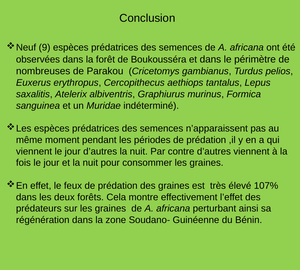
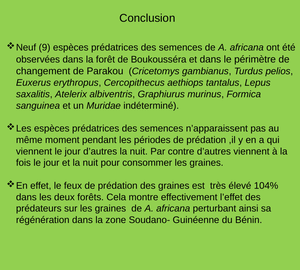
nombreuses: nombreuses -> changement
107%: 107% -> 104%
